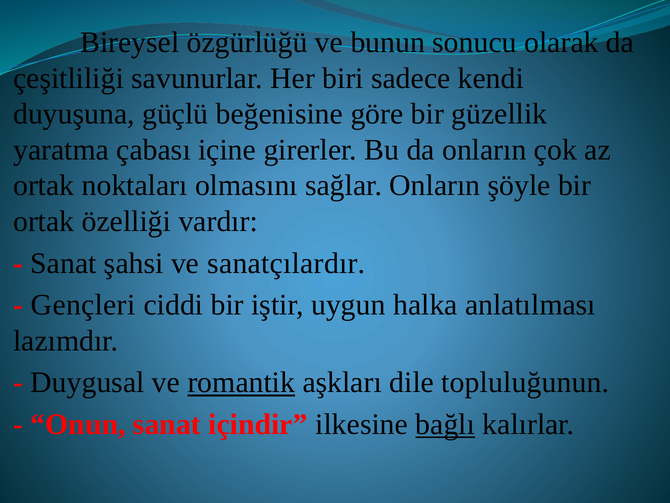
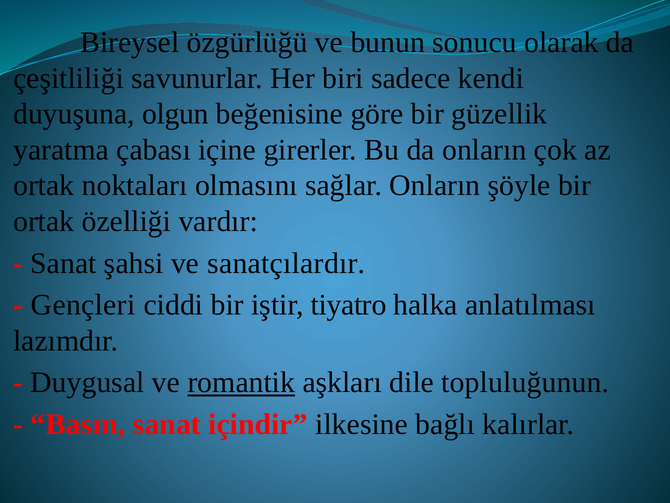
güçlü: güçlü -> olgun
uygun: uygun -> tiyatro
Onun: Onun -> Basın
bağlı underline: present -> none
